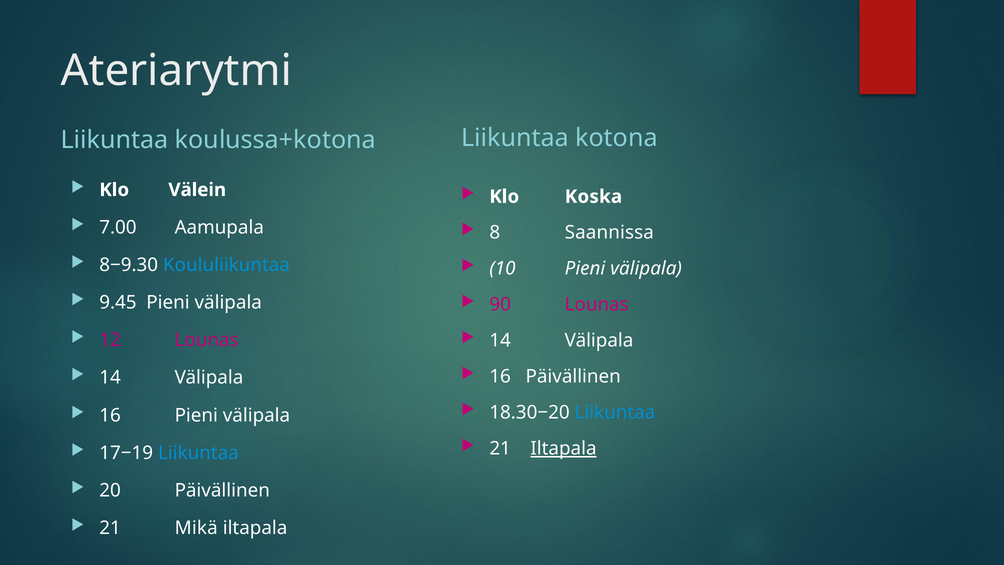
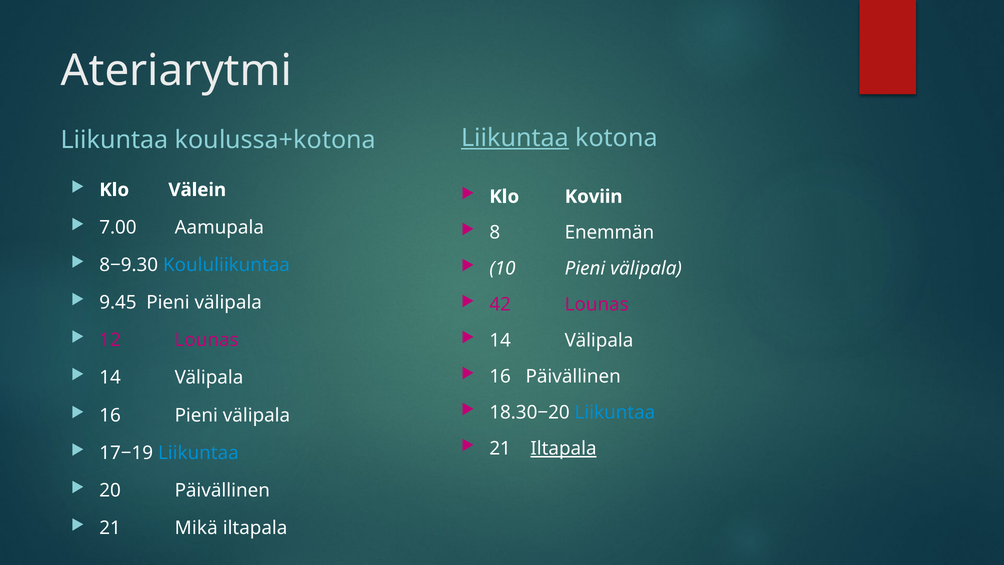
Liikuntaa at (515, 138) underline: none -> present
Koska: Koska -> Koviin
Saannissa: Saannissa -> Enemmän
90: 90 -> 42
